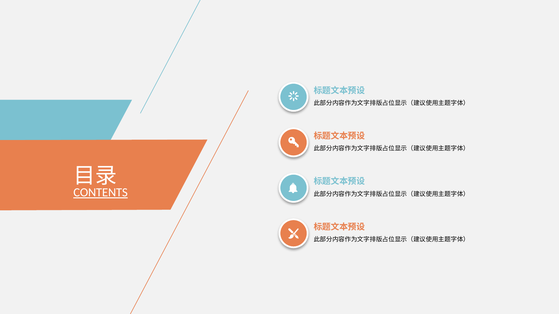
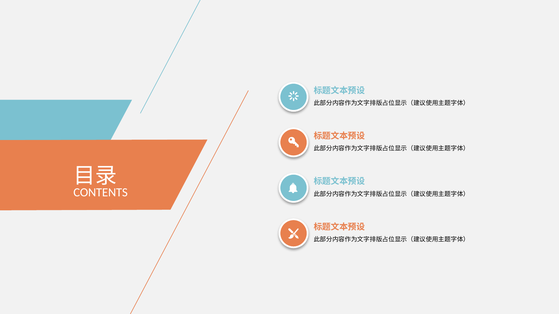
CONTENTS underline: present -> none
